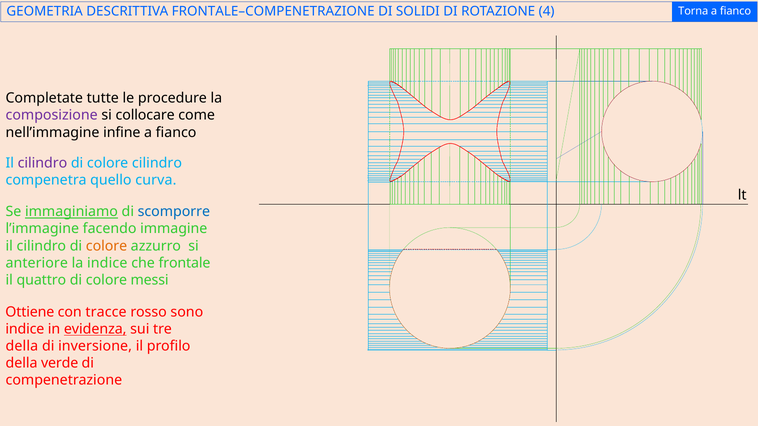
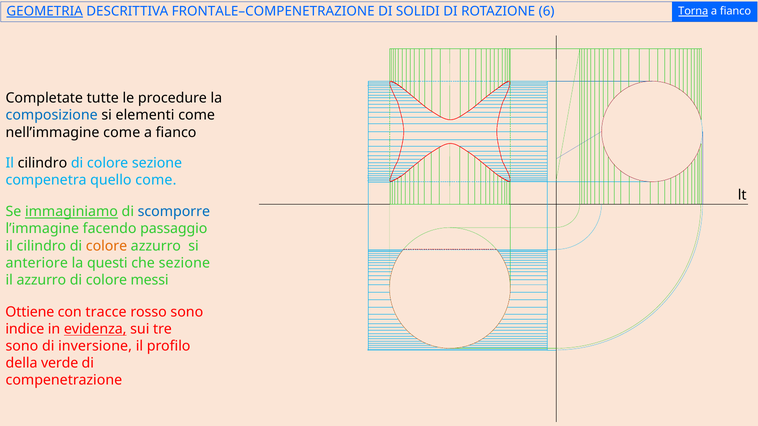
GEOMETRIA underline: none -> present
4: 4 -> 6
Torna underline: none -> present
composizione colour: purple -> blue
collocare: collocare -> elementi
nell’immagine infine: infine -> come
cilindro at (42, 163) colour: purple -> black
colore cilindro: cilindro -> sezione
quello curva: curva -> come
immagine: immagine -> passaggio
la indice: indice -> questi
che frontale: frontale -> sezione
il quattro: quattro -> azzurro
della at (22, 346): della -> sono
